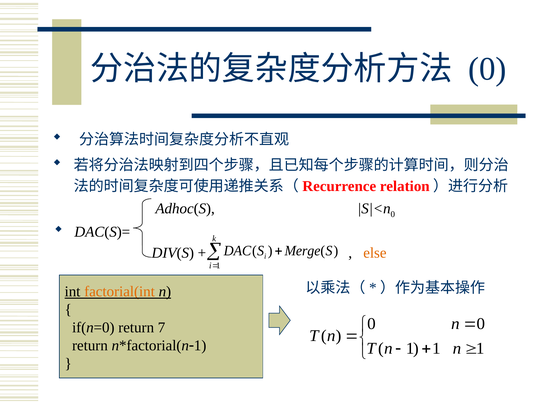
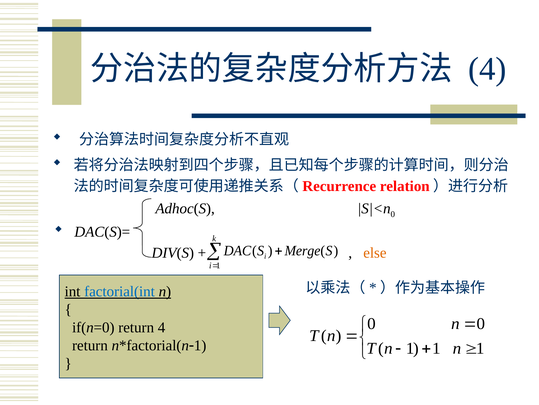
0 at (487, 69): 0 -> 4
factorial(int colour: orange -> blue
return 7: 7 -> 4
